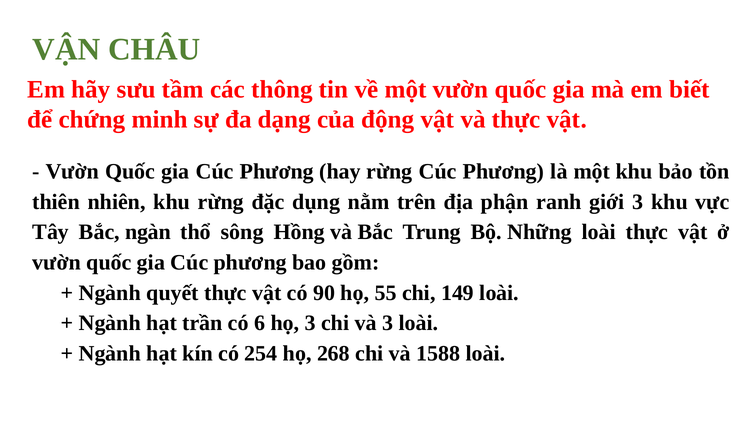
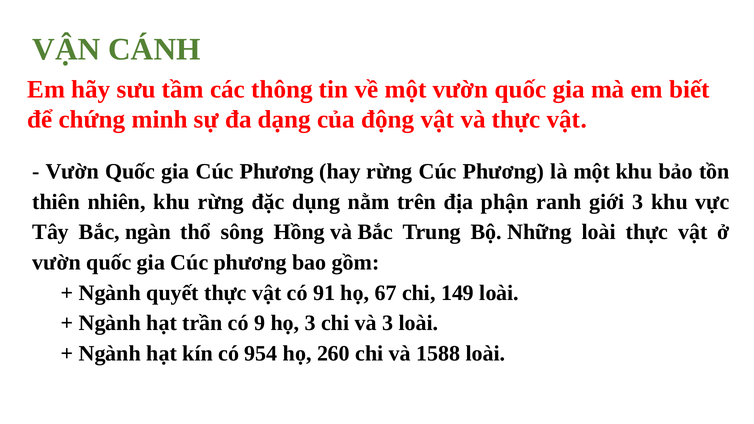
CHÂU: CHÂU -> CÁNH
90: 90 -> 91
55: 55 -> 67
6: 6 -> 9
254: 254 -> 954
268: 268 -> 260
